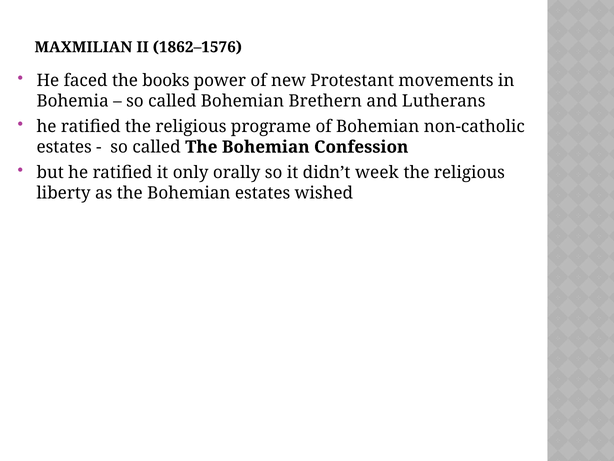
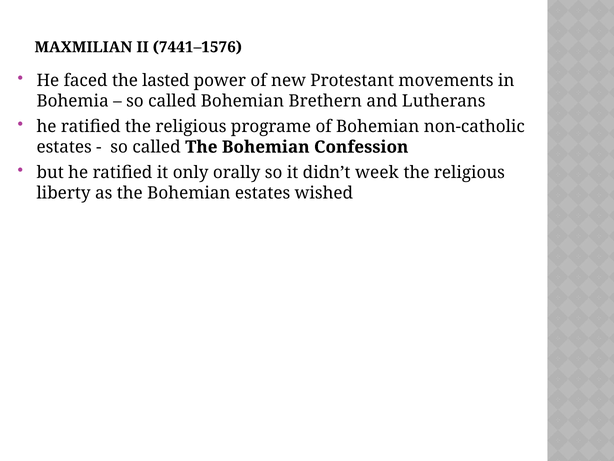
1862–1576: 1862–1576 -> 7441–1576
books: books -> lasted
